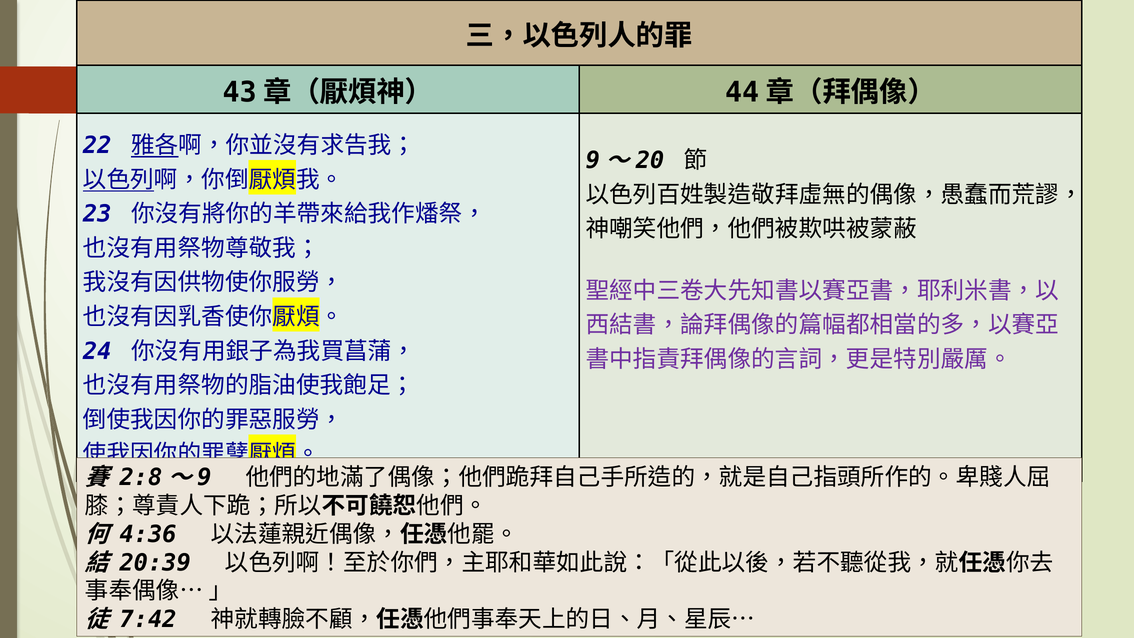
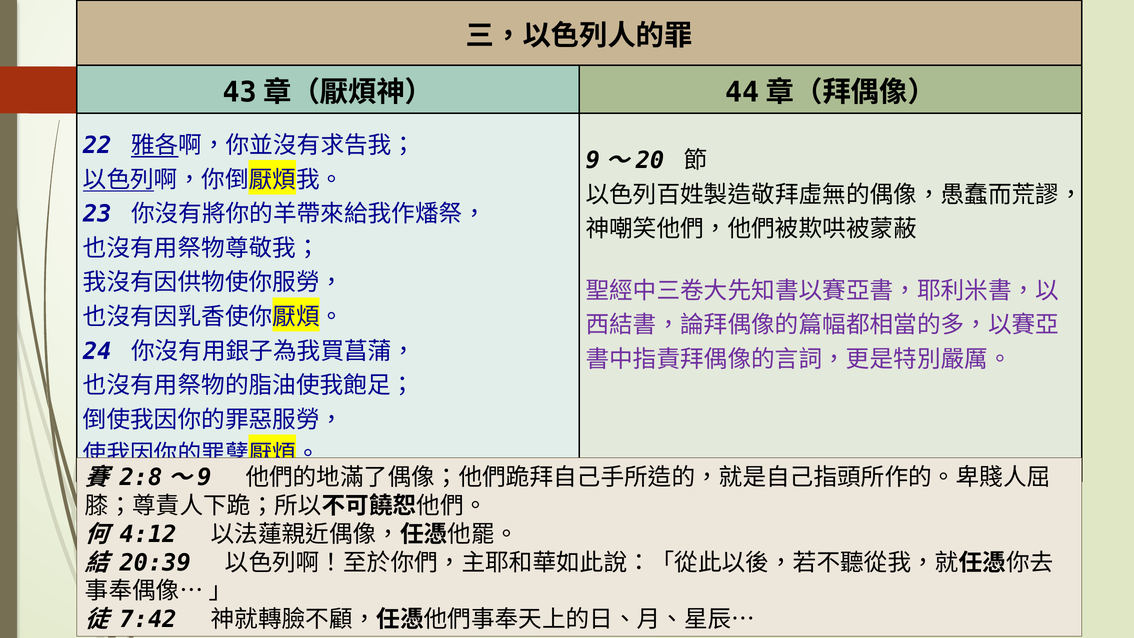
4:36: 4:36 -> 4:12
